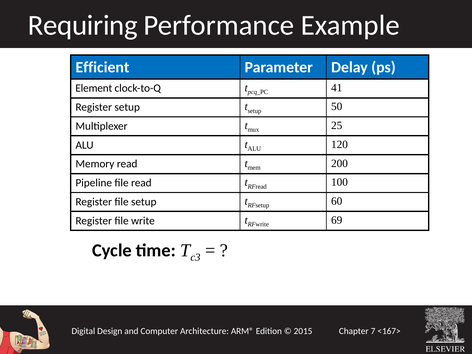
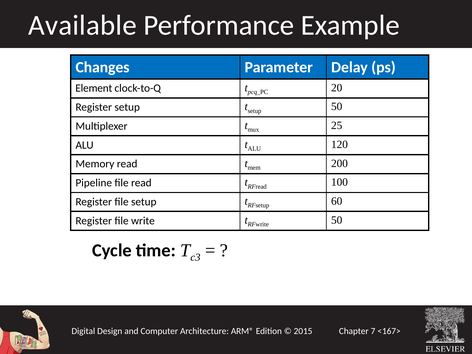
Requiring: Requiring -> Available
Efficient: Efficient -> Changes
41: 41 -> 20
69 at (337, 220): 69 -> 50
